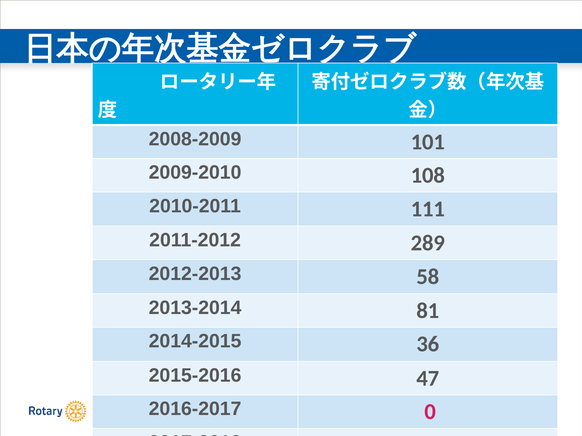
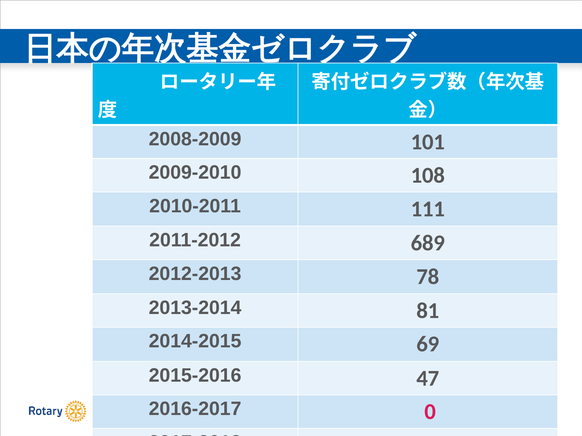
289: 289 -> 689
58: 58 -> 78
36: 36 -> 69
